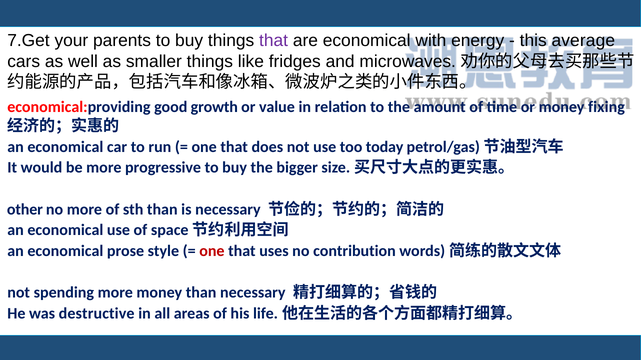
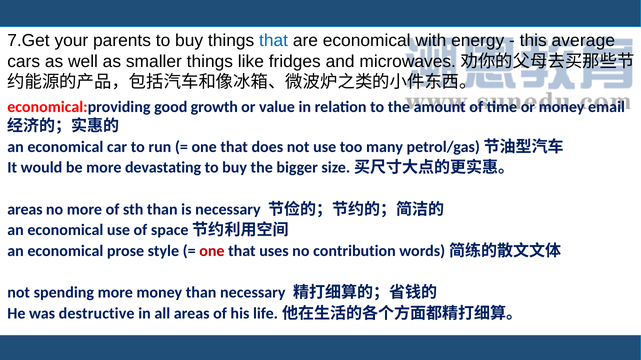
that at (274, 41) colour: purple -> blue
fixing: fixing -> email
today: today -> many
progressive: progressive -> devastating
other at (25, 210): other -> areas
